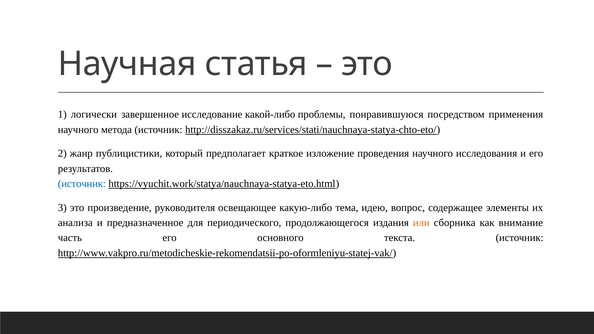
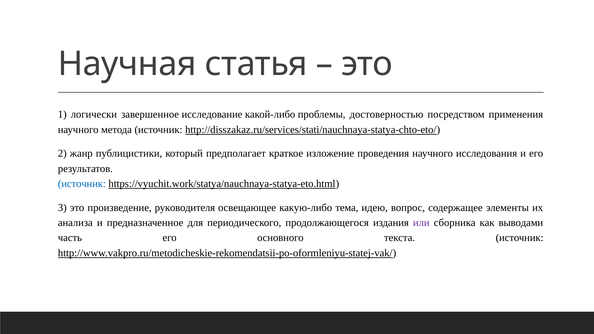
понравившуюся: понравившуюся -> достоверностью
или colour: orange -> purple
внимание: внимание -> выводами
